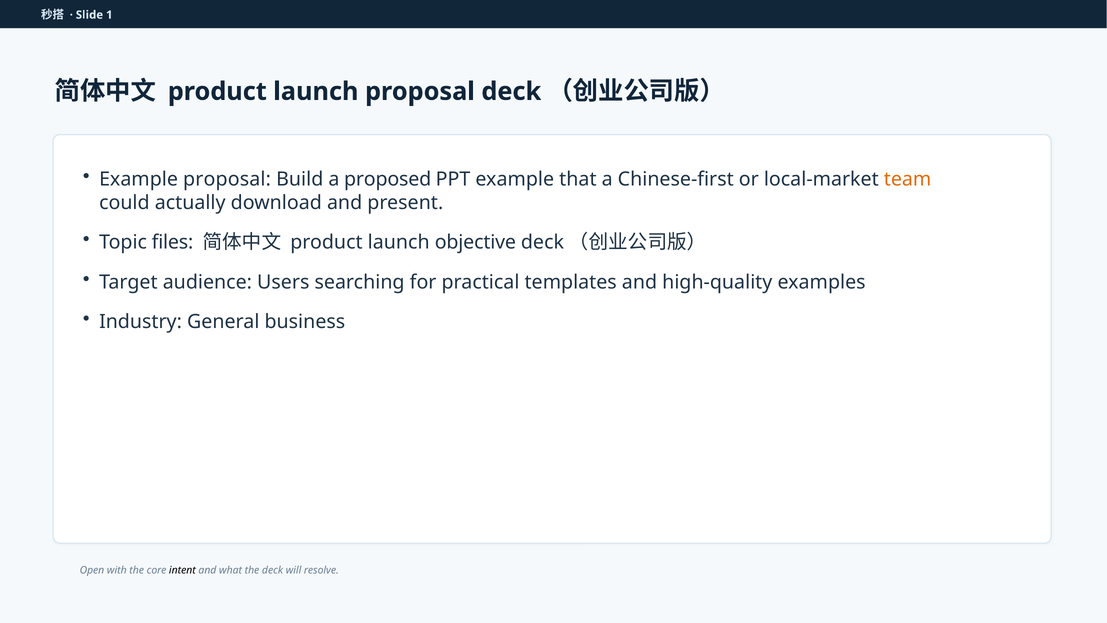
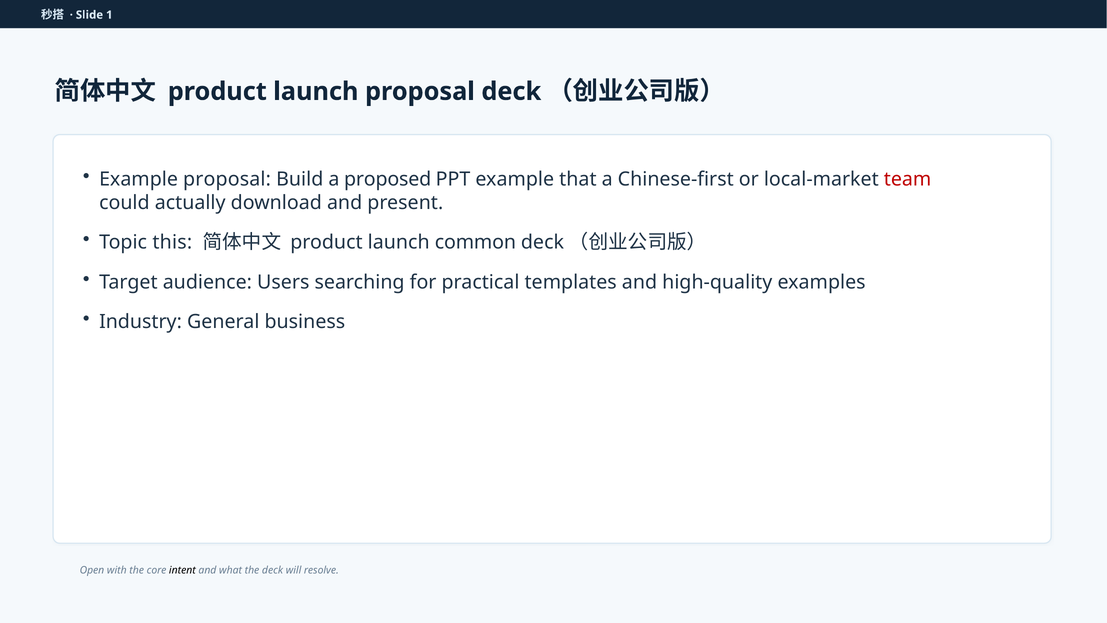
team colour: orange -> red
files: files -> this
objective: objective -> common
